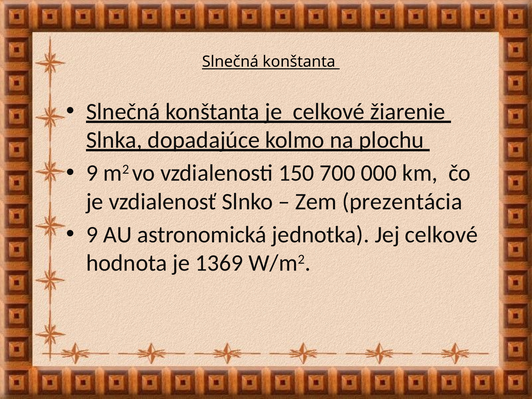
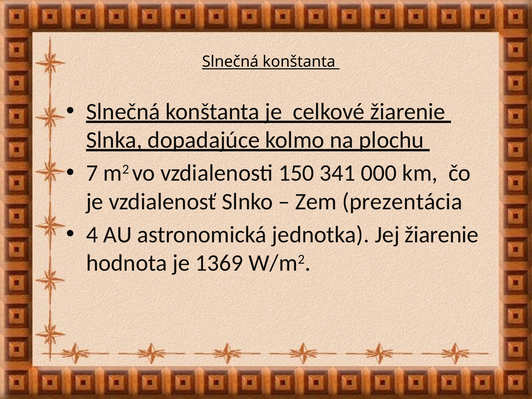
9 at (92, 173): 9 -> 7
700: 700 -> 341
9 at (92, 235): 9 -> 4
Jej celkové: celkové -> žiarenie
